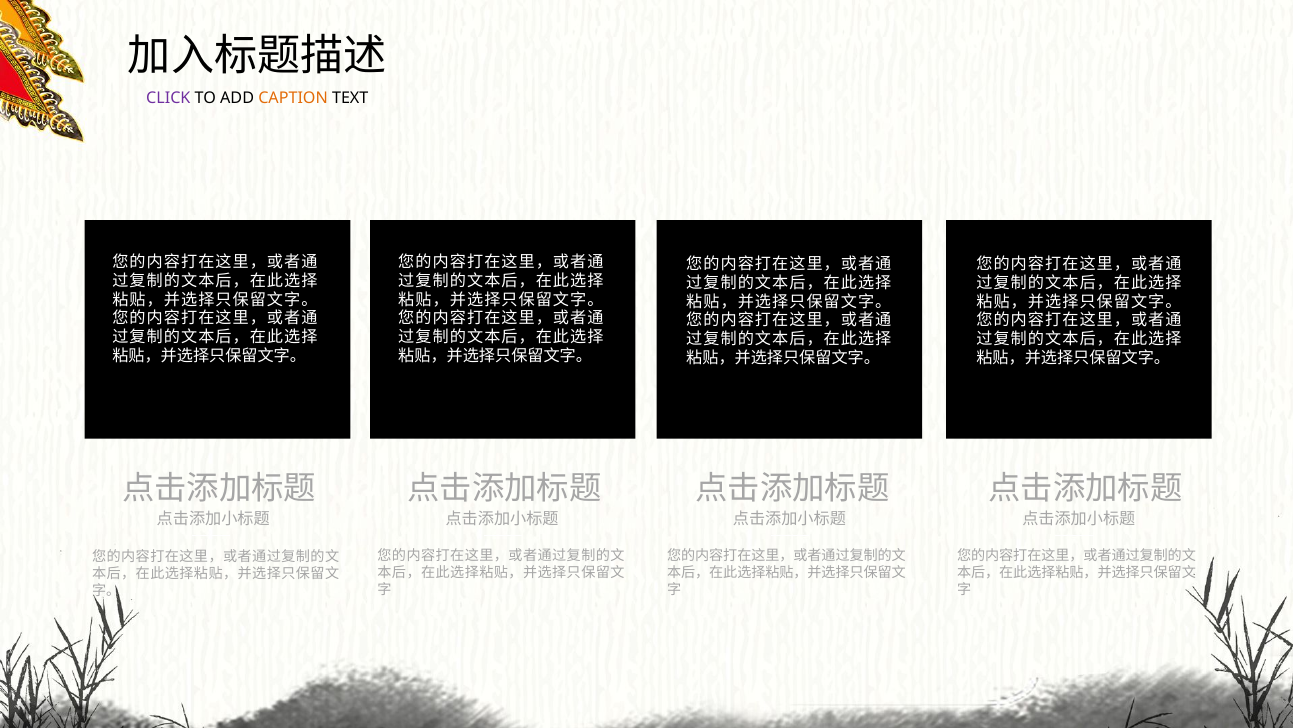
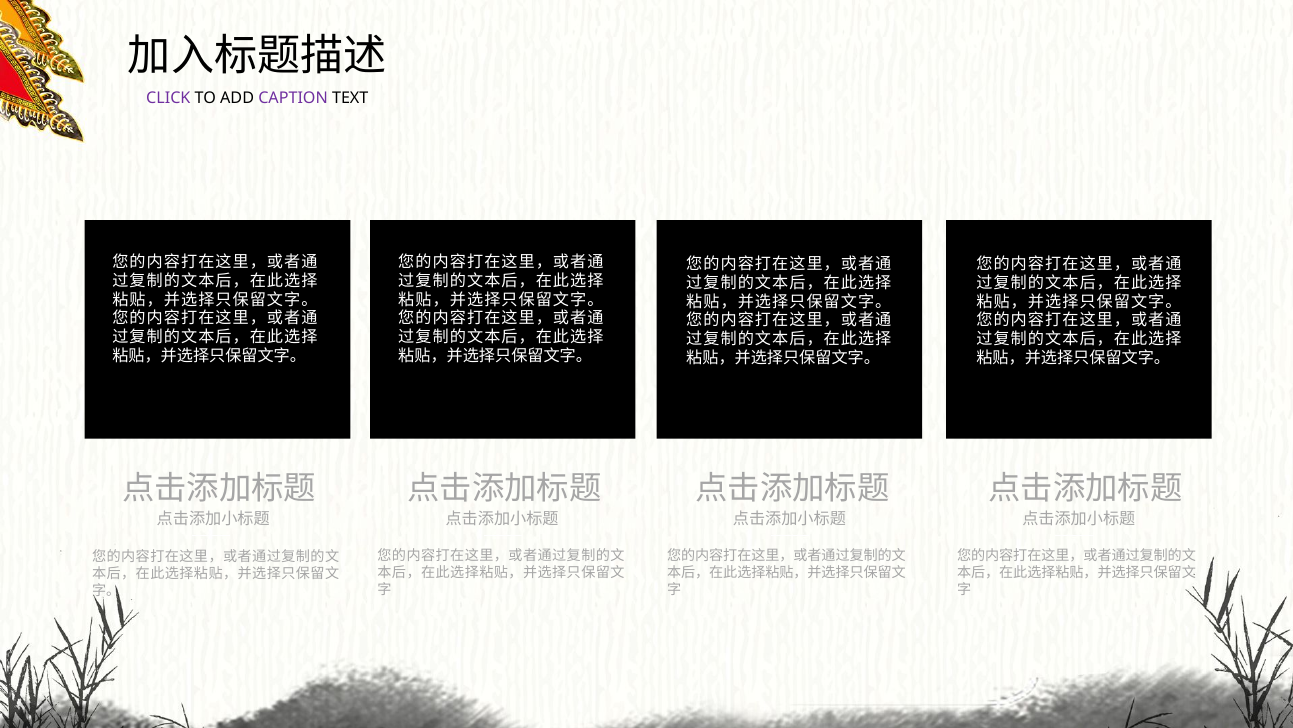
CAPTION colour: orange -> purple
